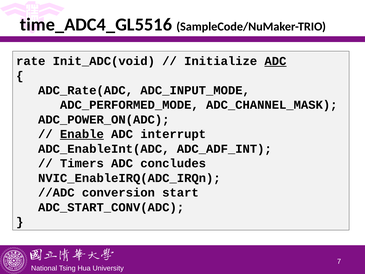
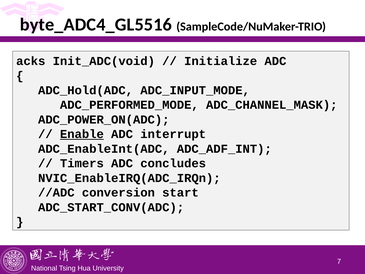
time_ADC4_GL5516: time_ADC4_GL5516 -> byte_ADC4_GL5516
rate: rate -> acks
ADC at (275, 61) underline: present -> none
ADC_Rate(ADC: ADC_Rate(ADC -> ADC_Hold(ADC
